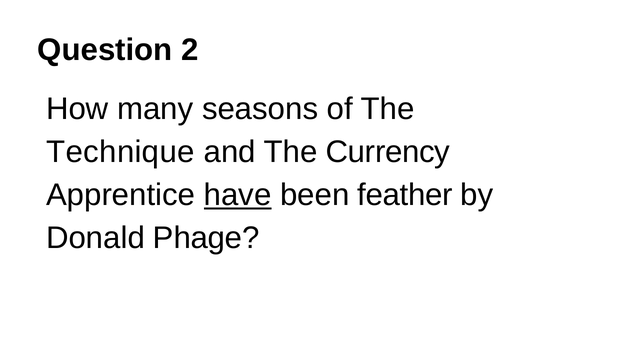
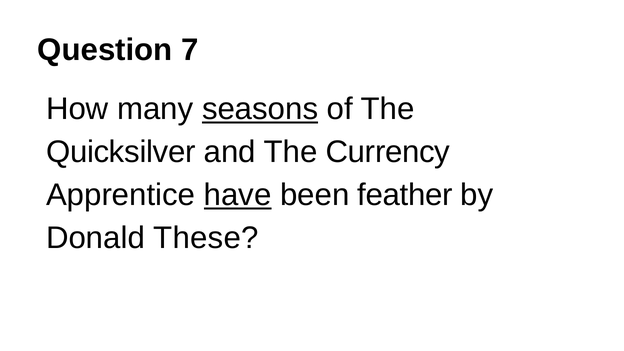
2: 2 -> 7
seasons underline: none -> present
Technique: Technique -> Quicksilver
Phage: Phage -> These
